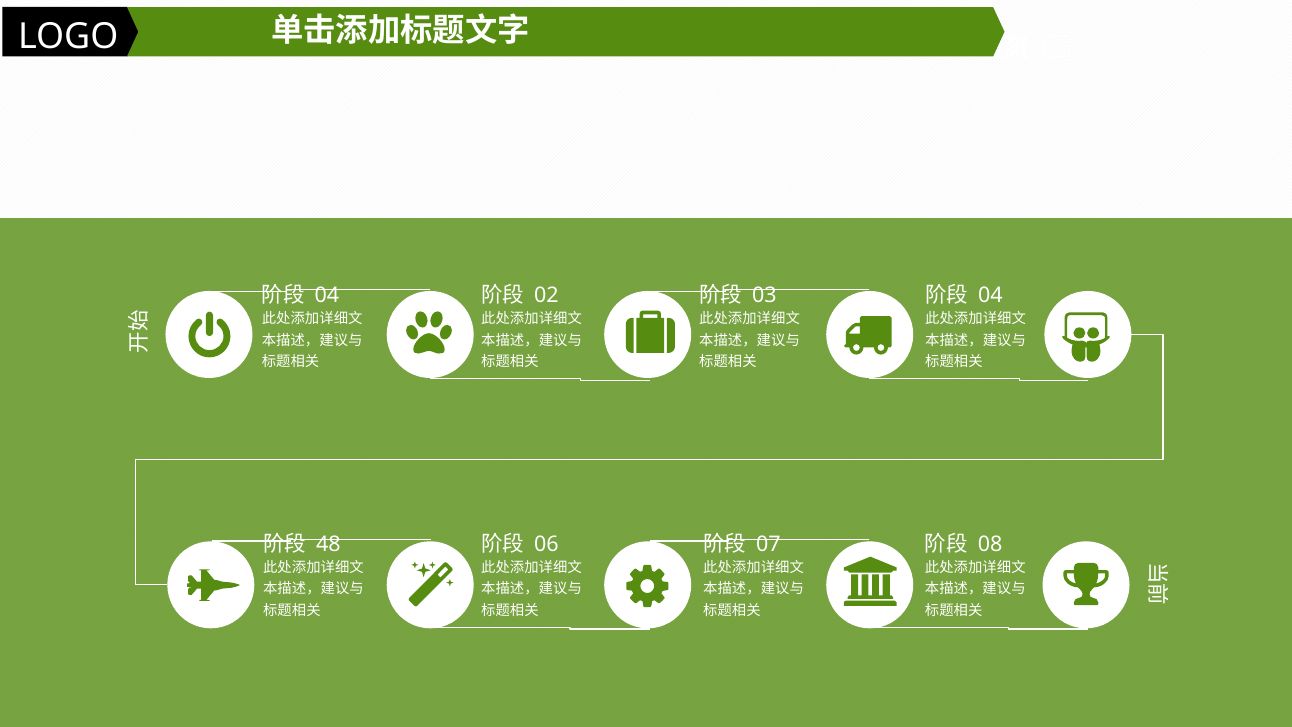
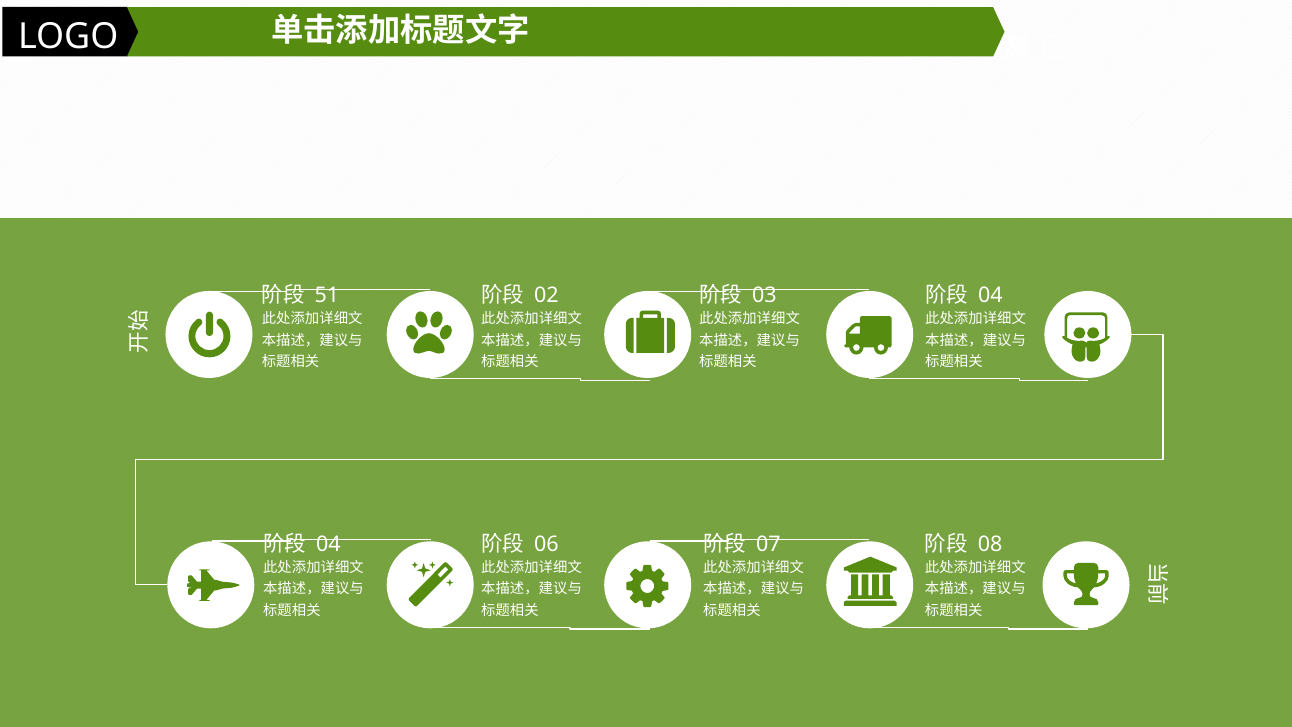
04 at (327, 295): 04 -> 51
48 at (328, 544): 48 -> 04
